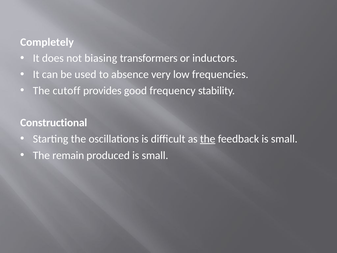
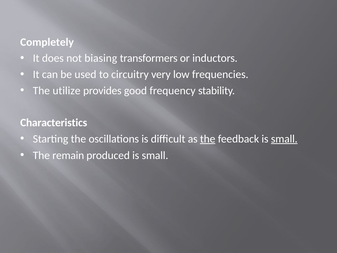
absence: absence -> circuitry
cutoff: cutoff -> utilize
Constructional: Constructional -> Characteristics
small at (284, 139) underline: none -> present
